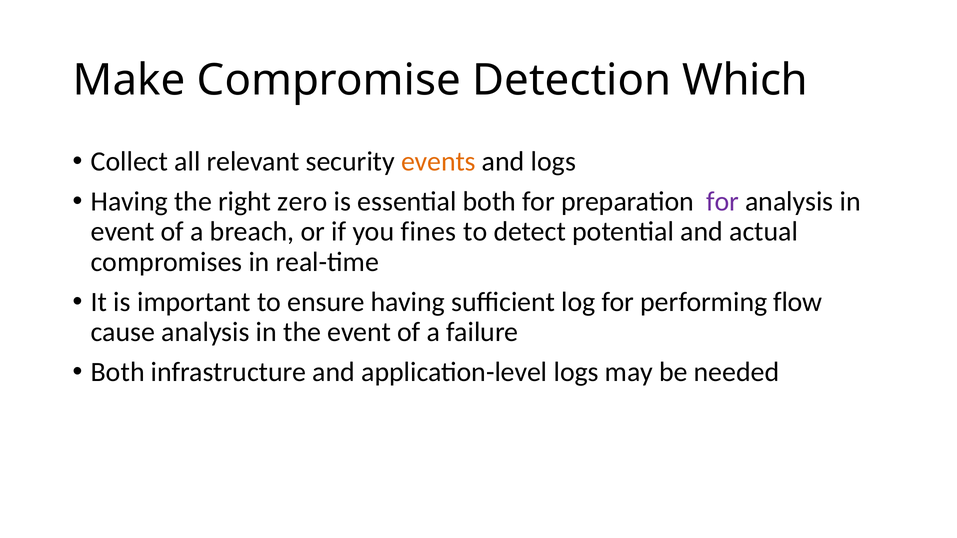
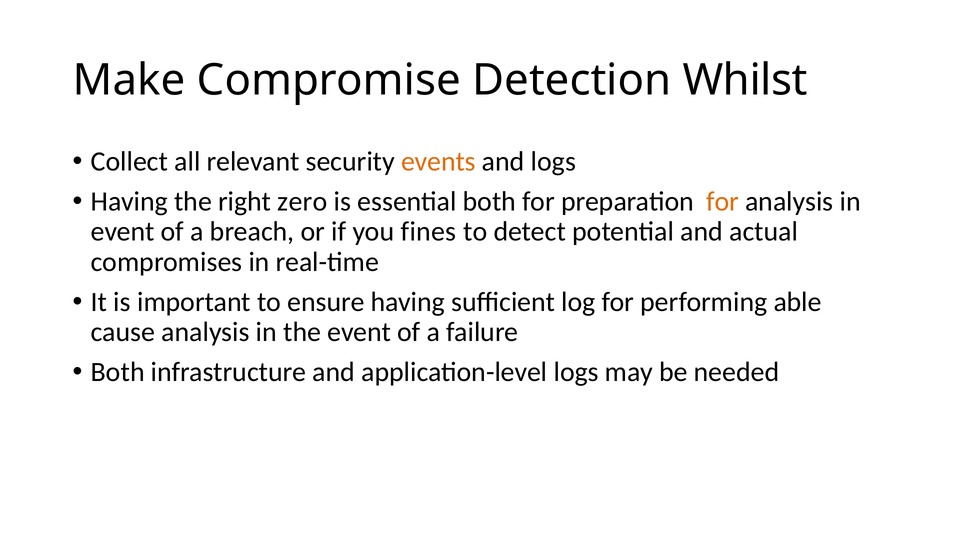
Which: Which -> Whilst
for at (723, 202) colour: purple -> orange
flow: flow -> able
